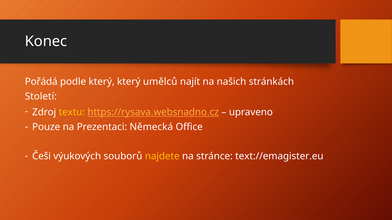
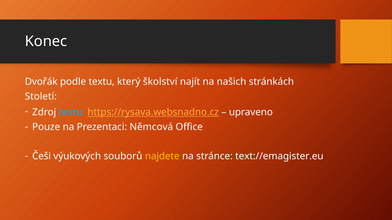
Pořádá: Pořádá -> Dvořák
podle který: který -> textu
umělců: umělců -> školství
textu at (72, 112) colour: yellow -> light blue
Německá: Německá -> Němcová
